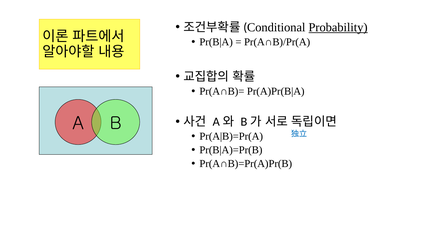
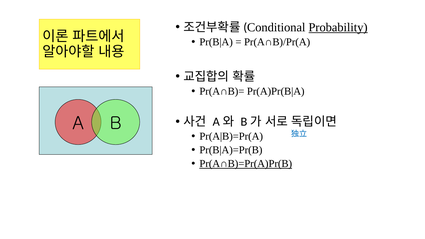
Pr(A∩B)=Pr(A)Pr(B underline: none -> present
